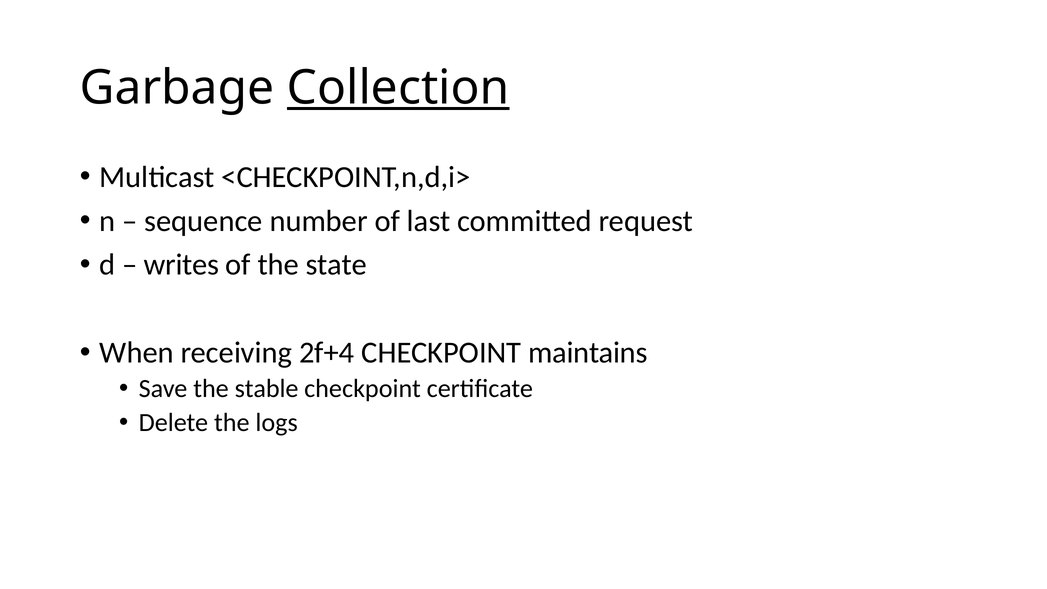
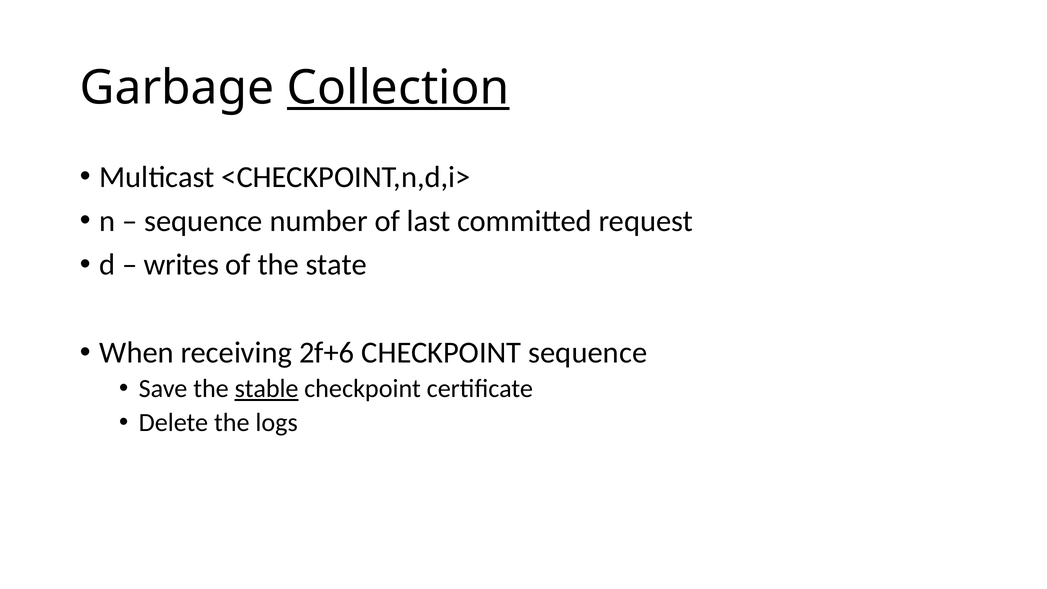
2f+4: 2f+4 -> 2f+6
CHECKPOINT maintains: maintains -> sequence
stable underline: none -> present
